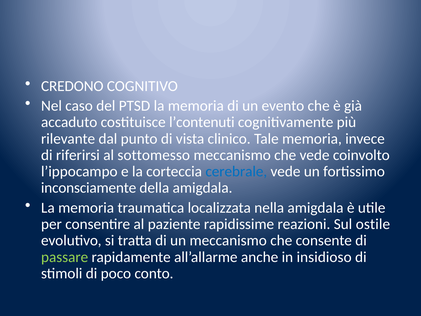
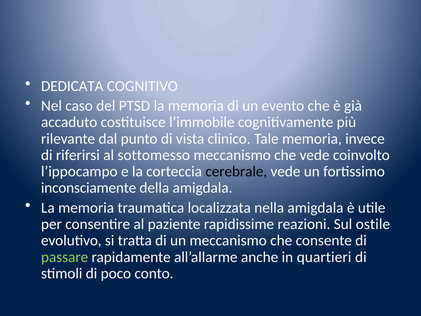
CREDONO: CREDONO -> DEDICATA
l’contenuti: l’contenuti -> l’immobile
cerebrale colour: blue -> black
insidioso: insidioso -> quartieri
